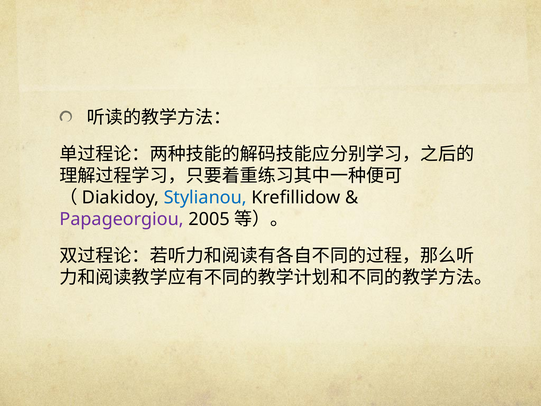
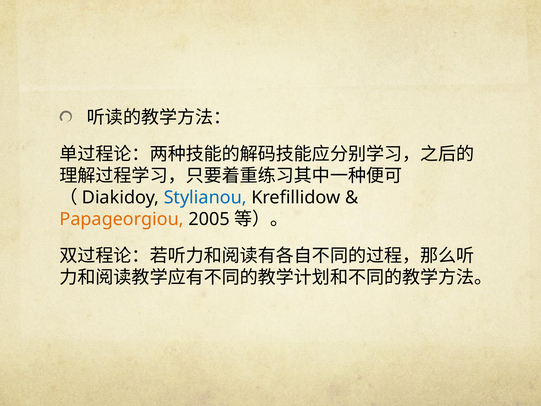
Papageorgiou colour: purple -> orange
